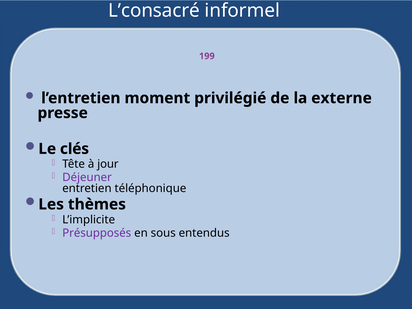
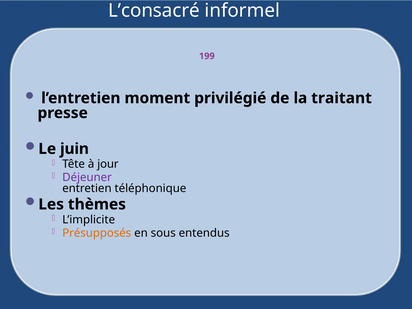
externe: externe -> traitant
clés: clés -> juin
Présupposés colour: purple -> orange
